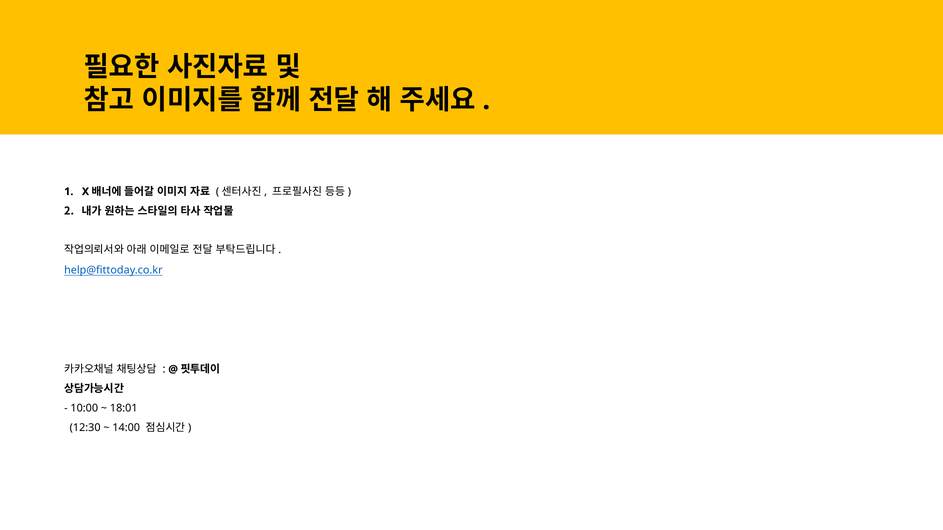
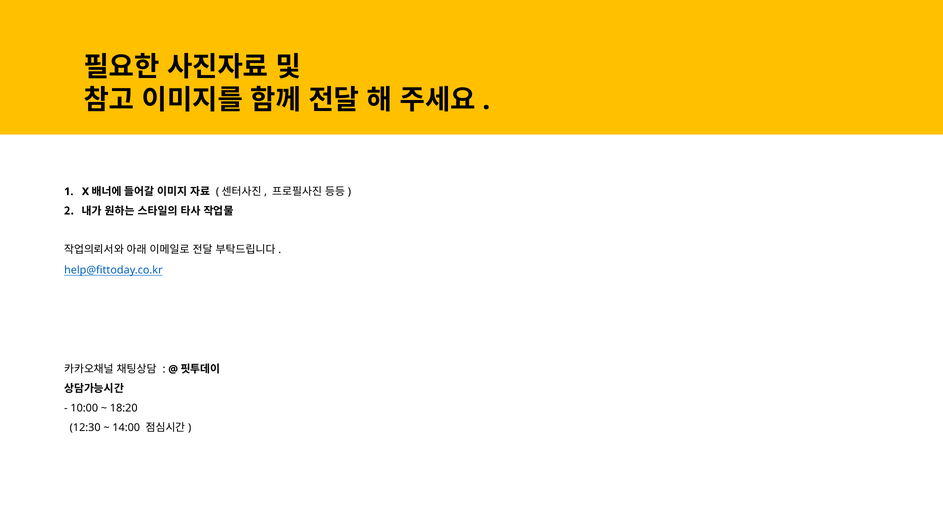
18:01: 18:01 -> 18:20
